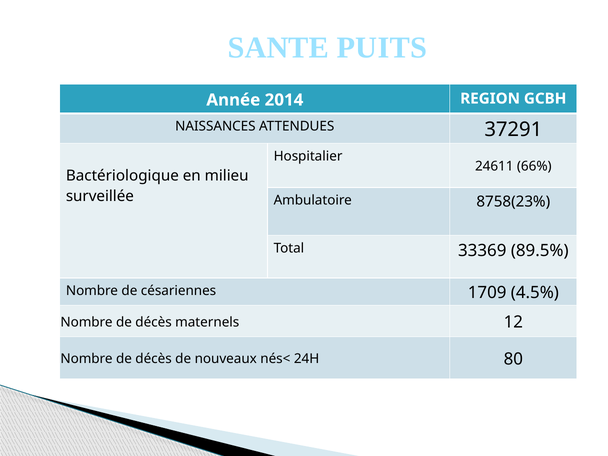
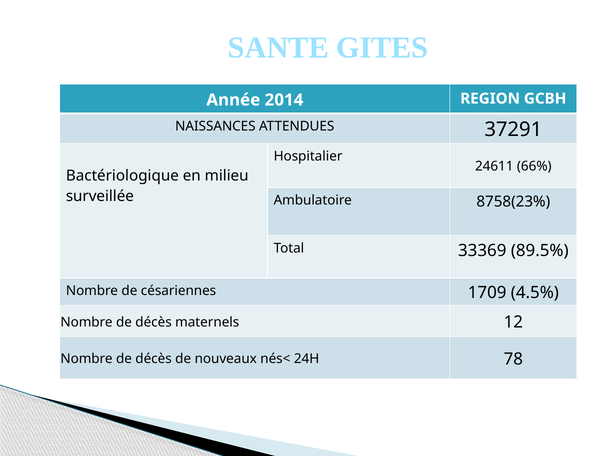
PUITS: PUITS -> GITES
80: 80 -> 78
